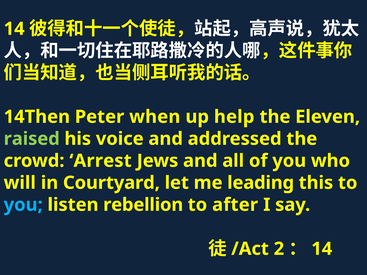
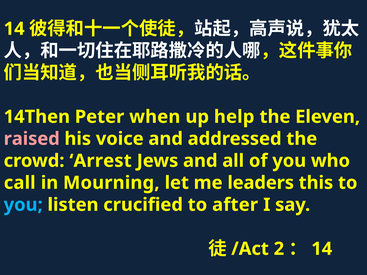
raised colour: light green -> pink
will: will -> call
Courtyard: Courtyard -> Mourning
leading: leading -> leaders
rebellion: rebellion -> crucified
